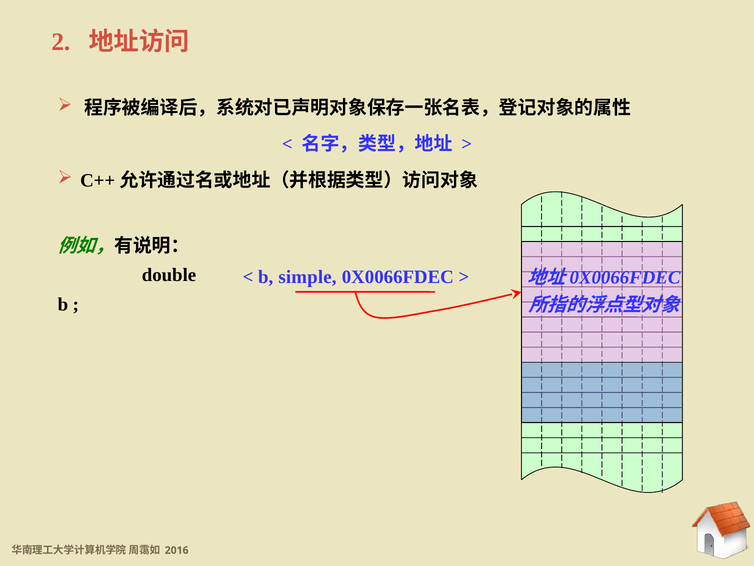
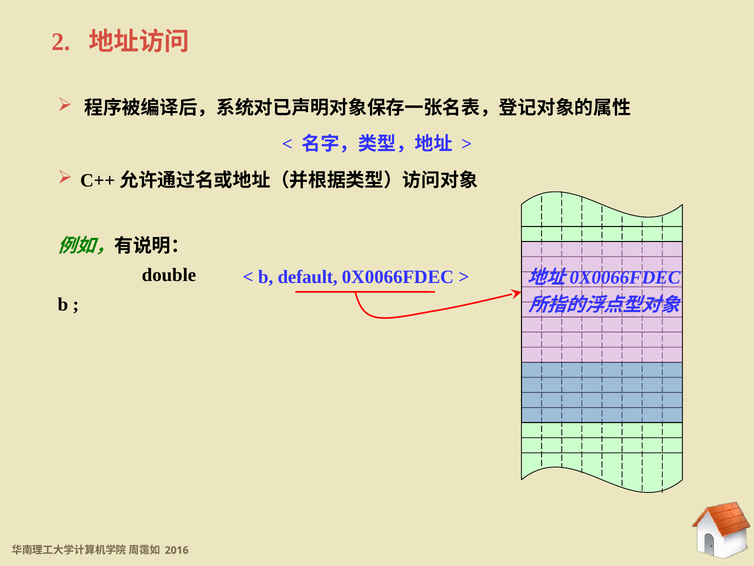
simple: simple -> default
